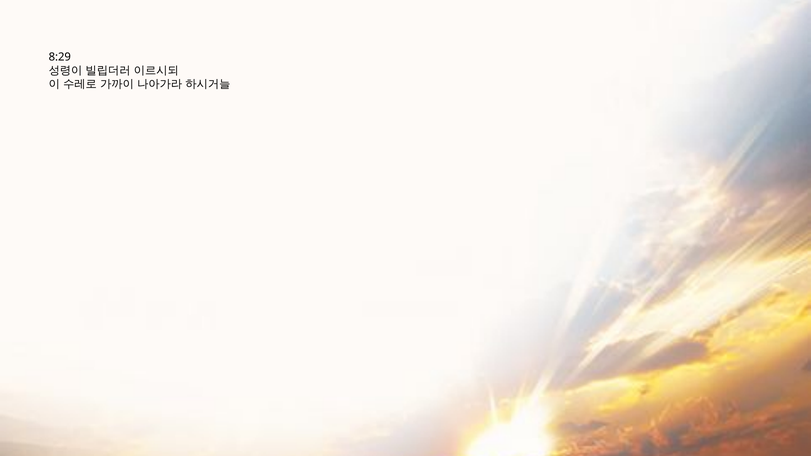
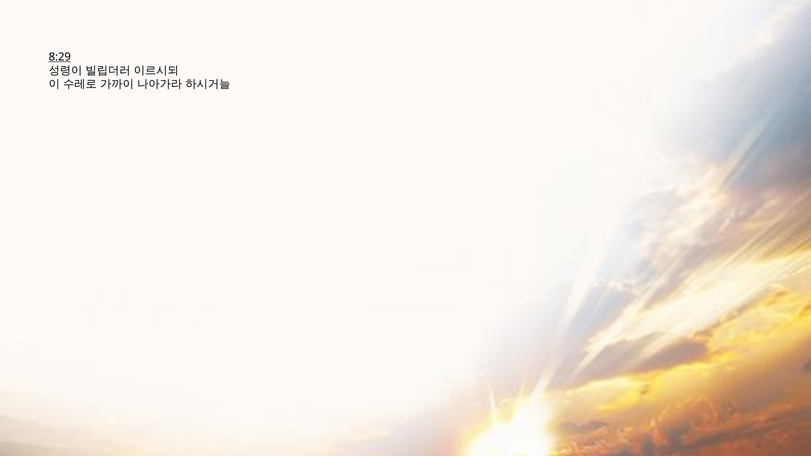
8:29 underline: none -> present
